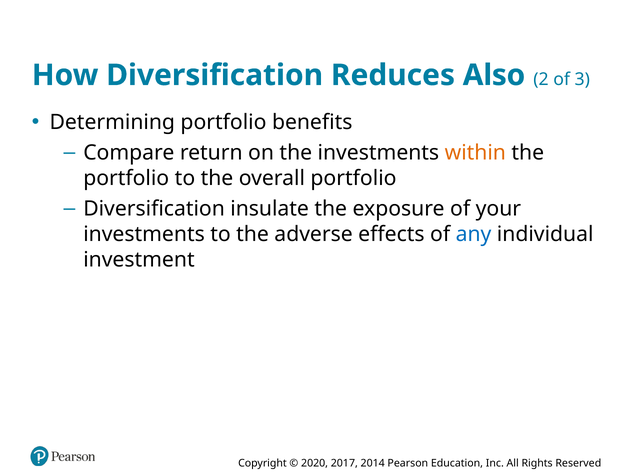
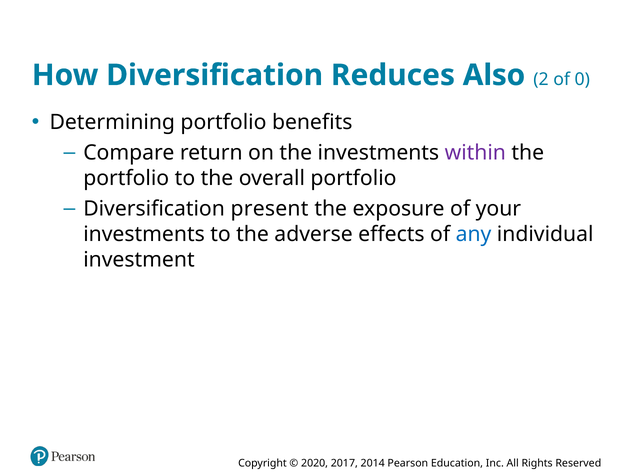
3: 3 -> 0
within colour: orange -> purple
insulate: insulate -> present
